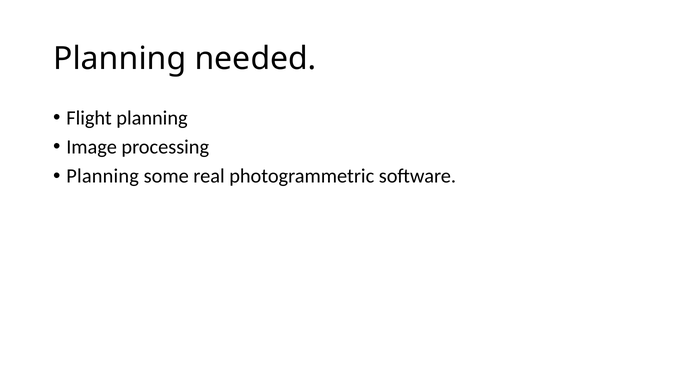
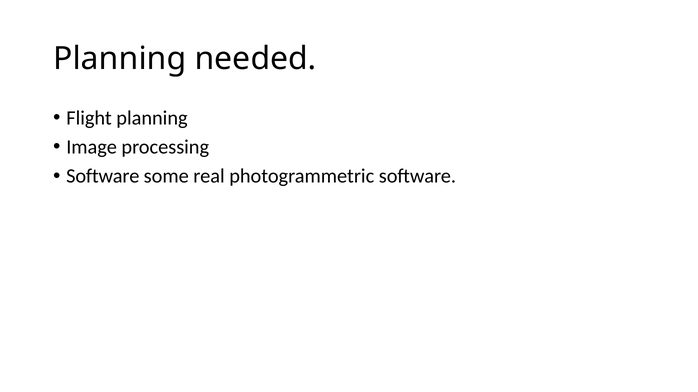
Planning at (103, 177): Planning -> Software
